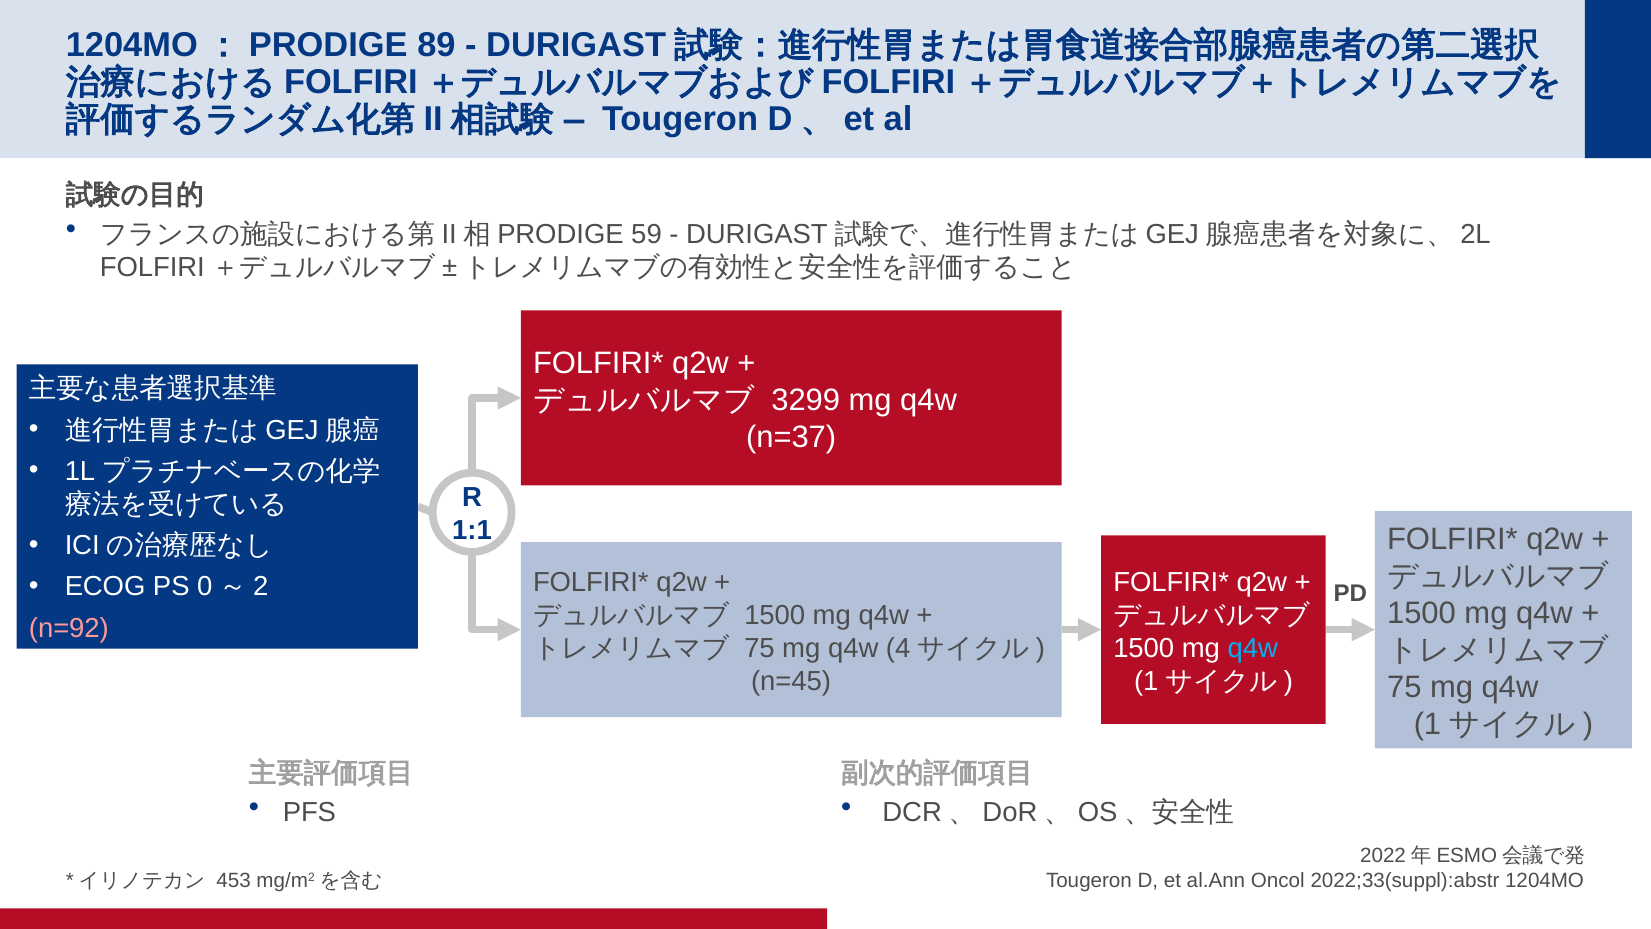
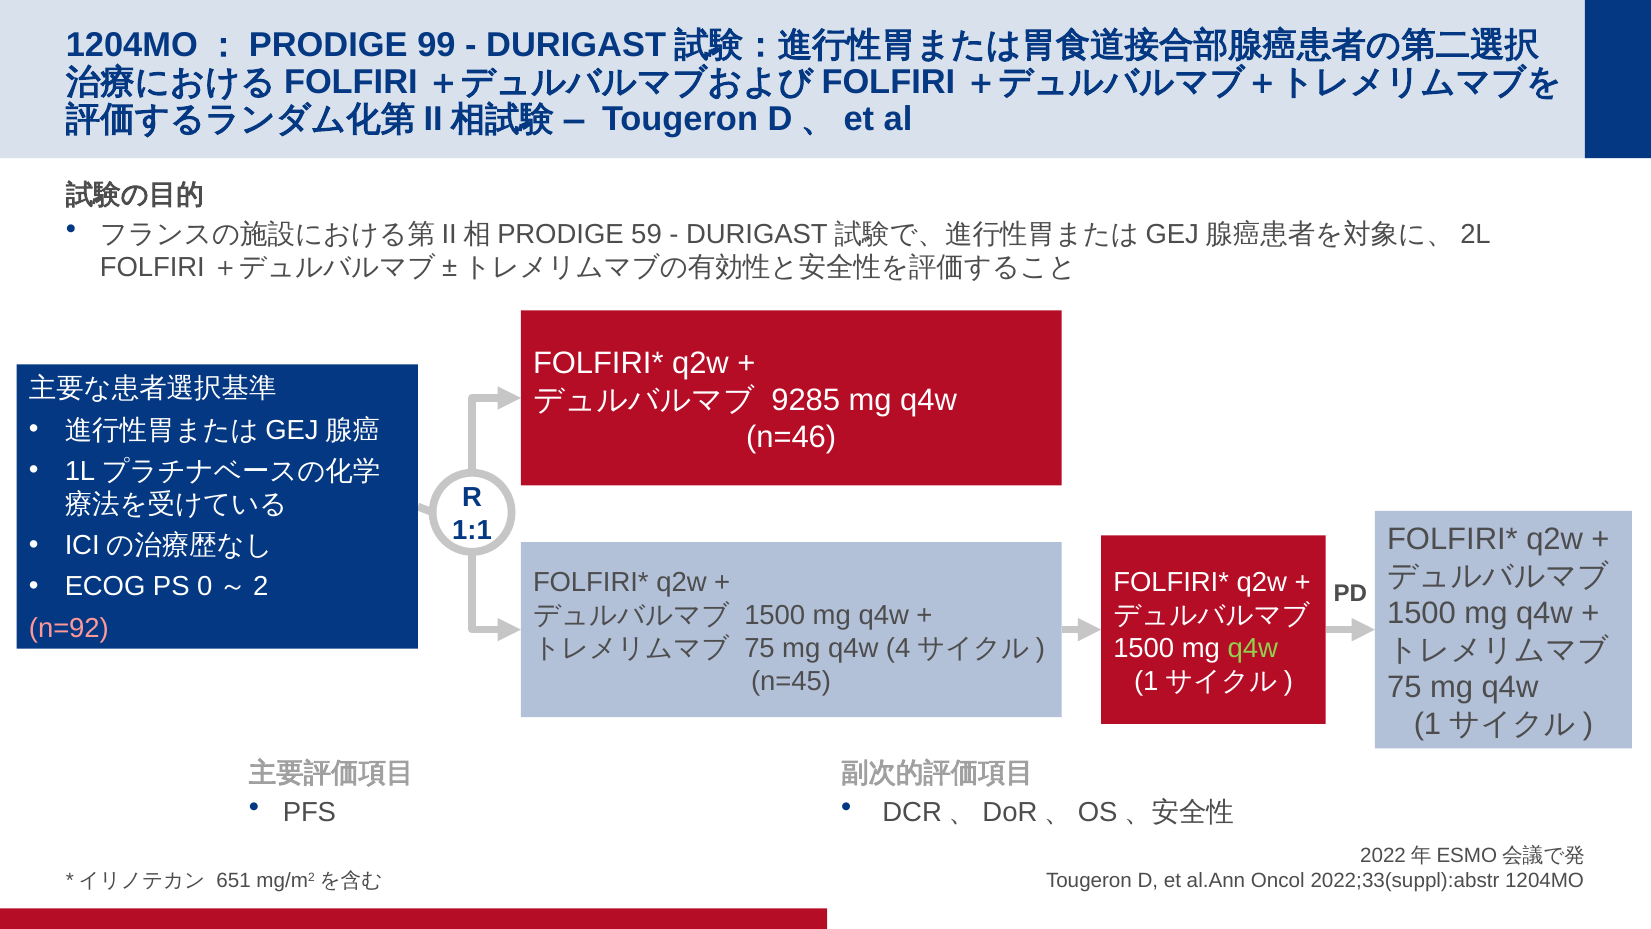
89: 89 -> 99
3299: 3299 -> 9285
n=37: n=37 -> n=46
q4w at (1253, 648) colour: light blue -> light green
453: 453 -> 651
